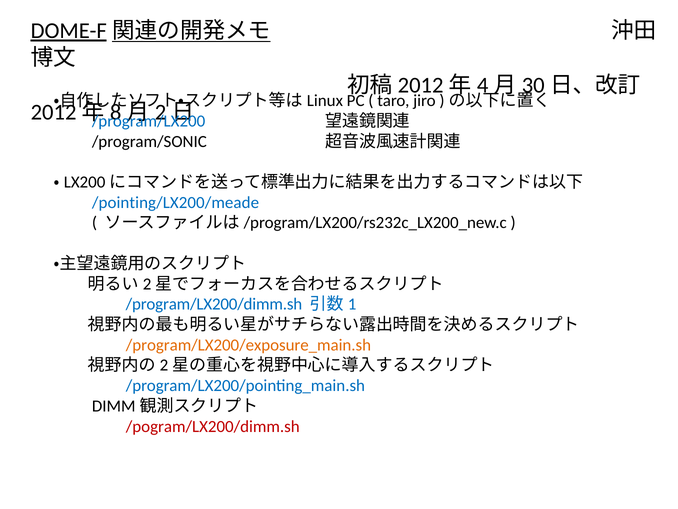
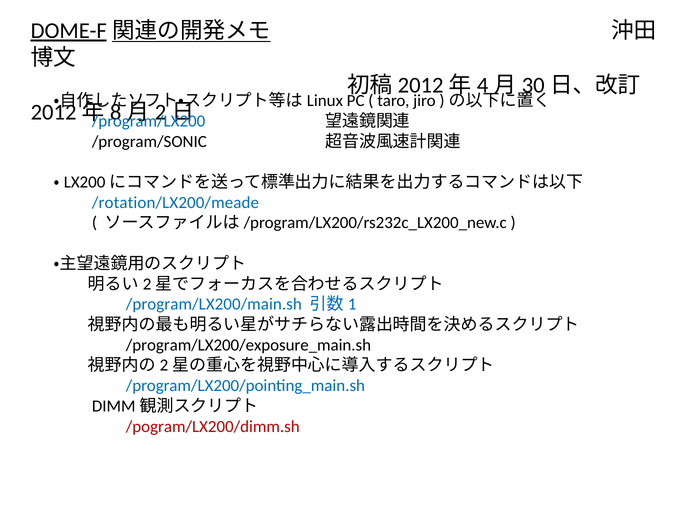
/pointing/LX200/meade: /pointing/LX200/meade -> /rotation/LX200/meade
/program/LX200/dimm.sh: /program/LX200/dimm.sh -> /program/LX200/main.sh
/program/LX200/exposure_main.sh colour: orange -> black
